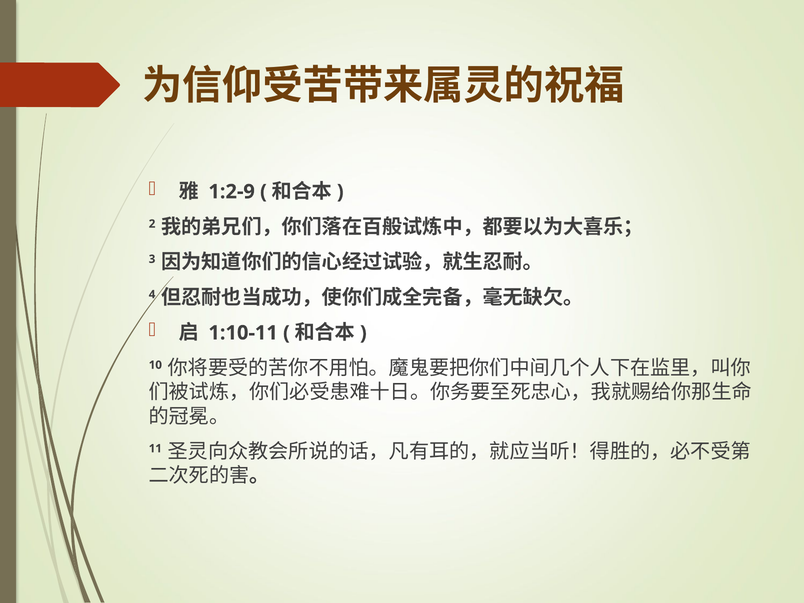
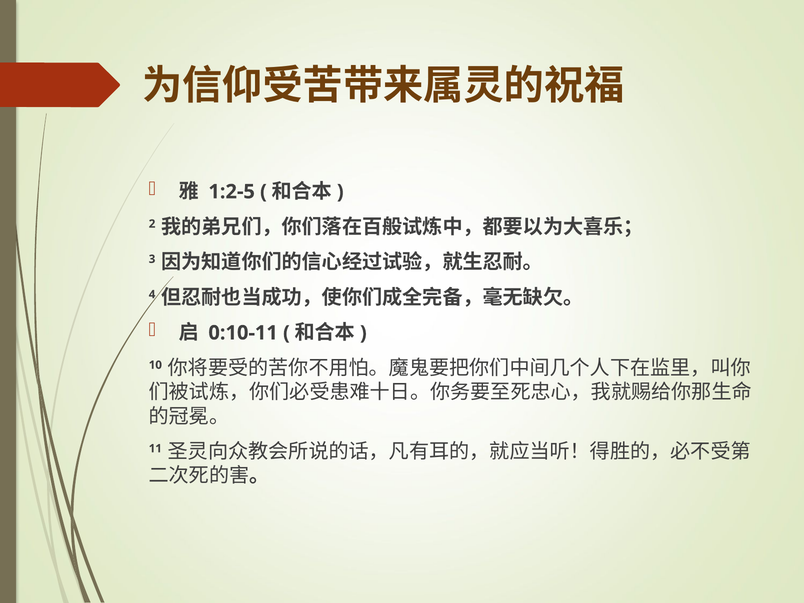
1:2-9: 1:2-9 -> 1:2-5
1:10-11: 1:10-11 -> 0:10-11
